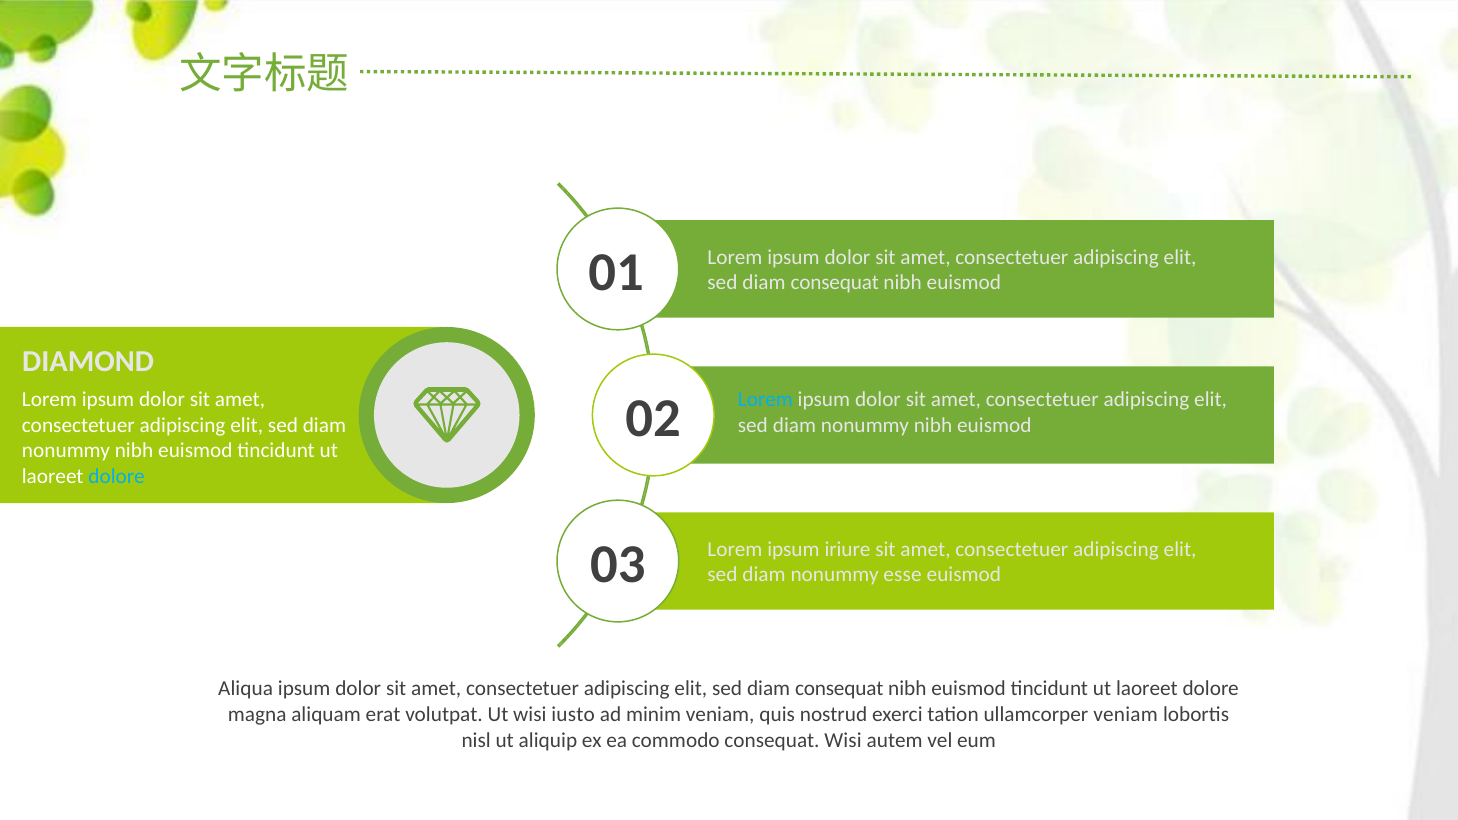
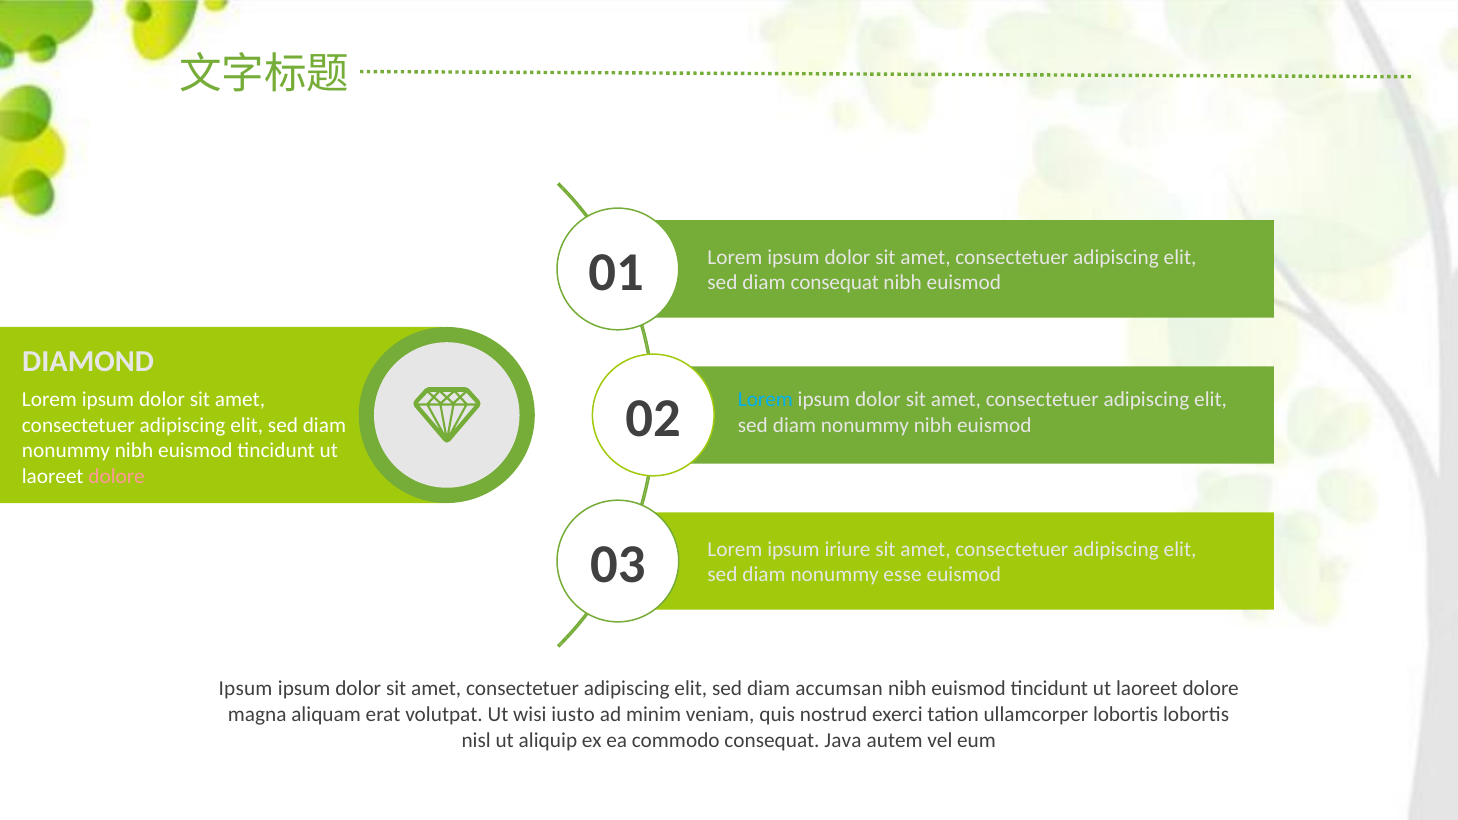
dolore at (117, 476) colour: light blue -> pink
Aliqua at (246, 689): Aliqua -> Ipsum
consequat at (839, 689): consequat -> accumsan
ullamcorper veniam: veniam -> lobortis
consequat Wisi: Wisi -> Java
